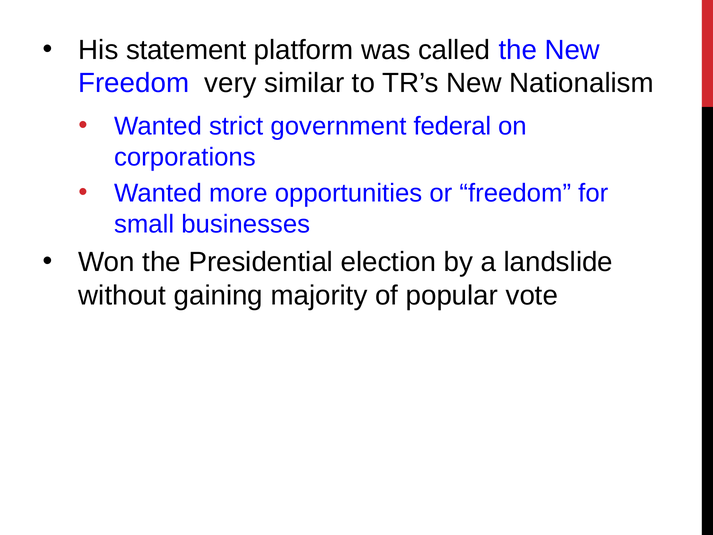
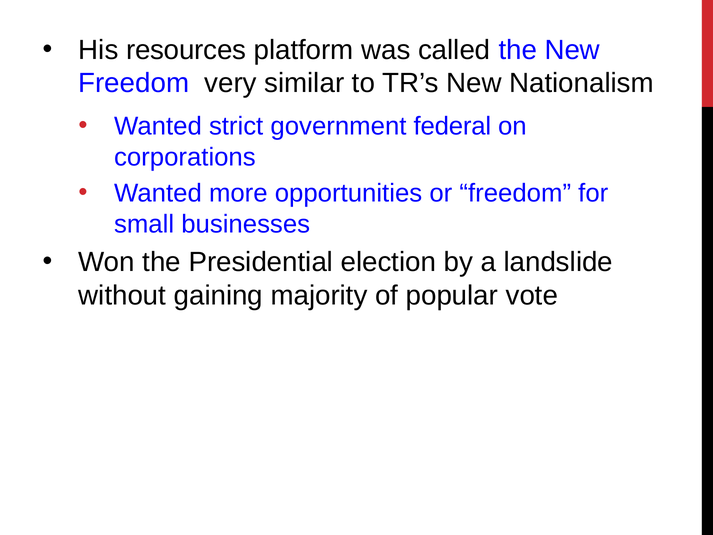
statement: statement -> resources
